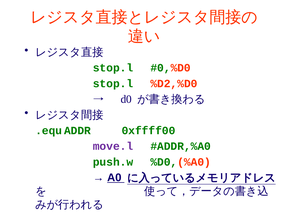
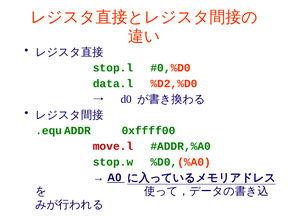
stop.l at (113, 84): stop.l -> data.l
move.l colour: purple -> red
push.w: push.w -> stop.w
